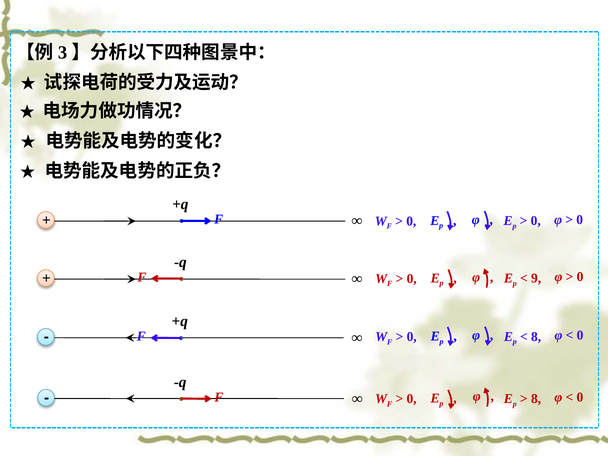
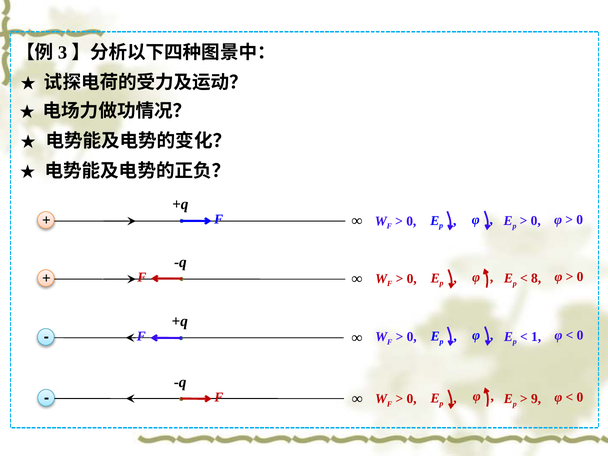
9: 9 -> 8
8 at (536, 337): 8 -> 1
8 at (536, 399): 8 -> 9
